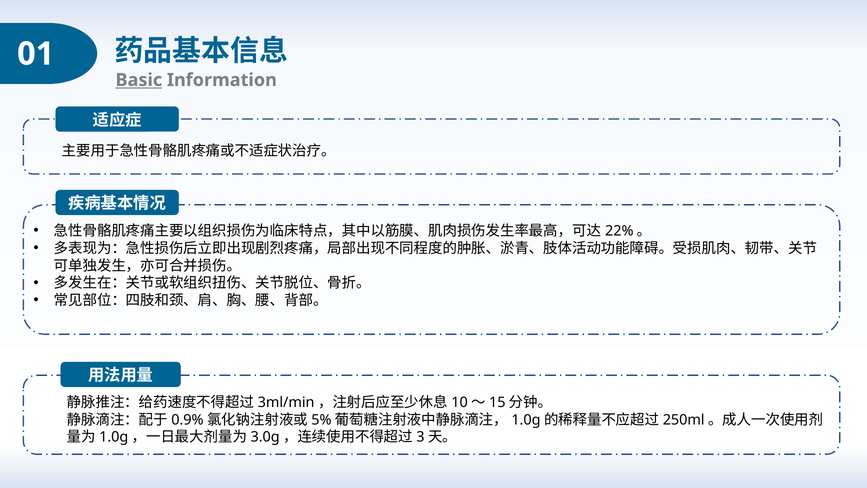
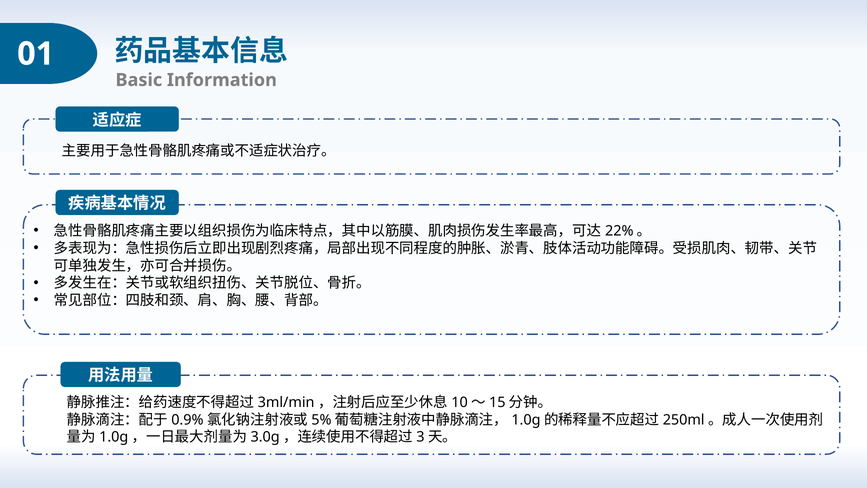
Basic underline: present -> none
